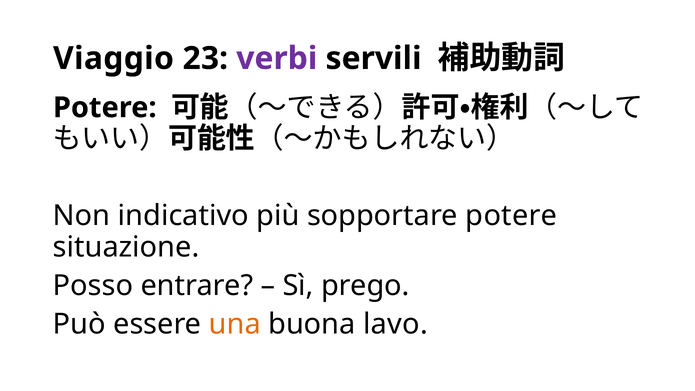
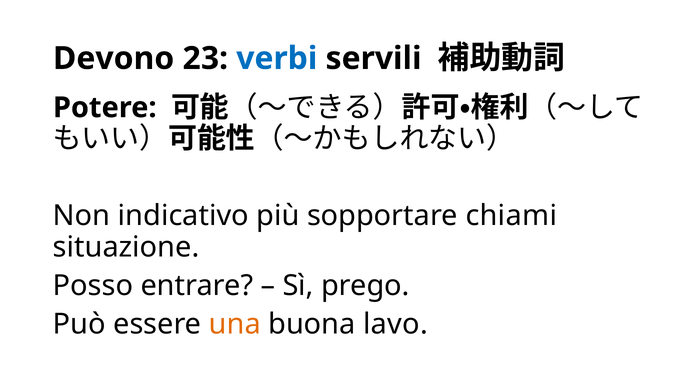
Viaggio: Viaggio -> Devono
verbi colour: purple -> blue
sopportare potere: potere -> chiami
